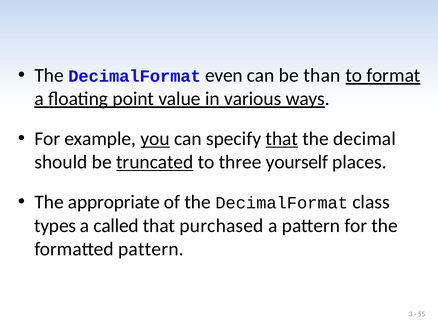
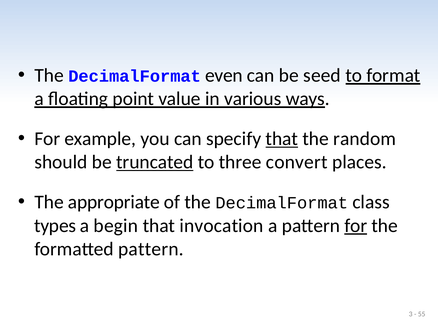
than: than -> seed
you underline: present -> none
decimal: decimal -> random
yourself: yourself -> convert
called: called -> begin
purchased: purchased -> invocation
for at (356, 225) underline: none -> present
